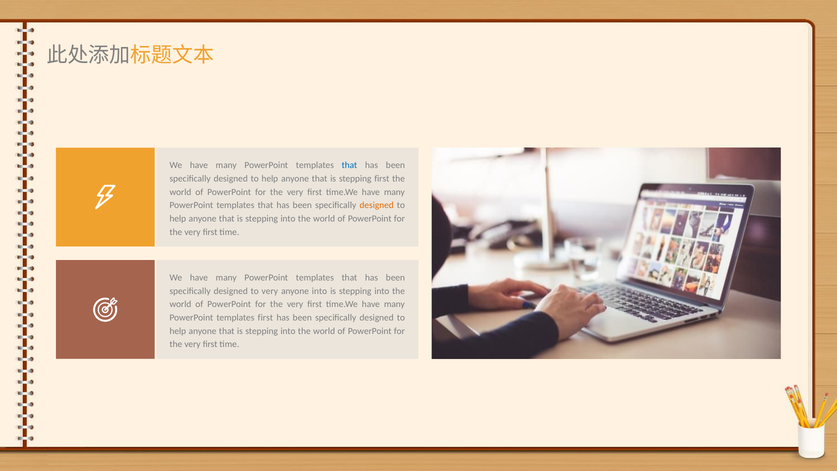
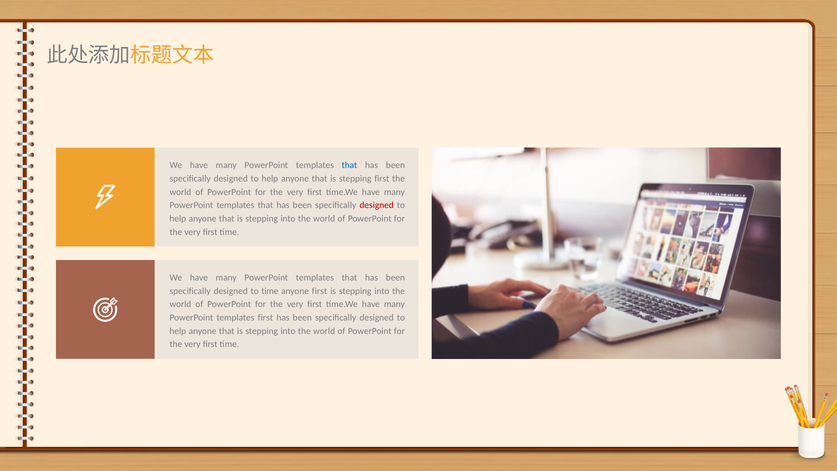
designed at (377, 205) colour: orange -> red
to very: very -> time
anyone into: into -> first
